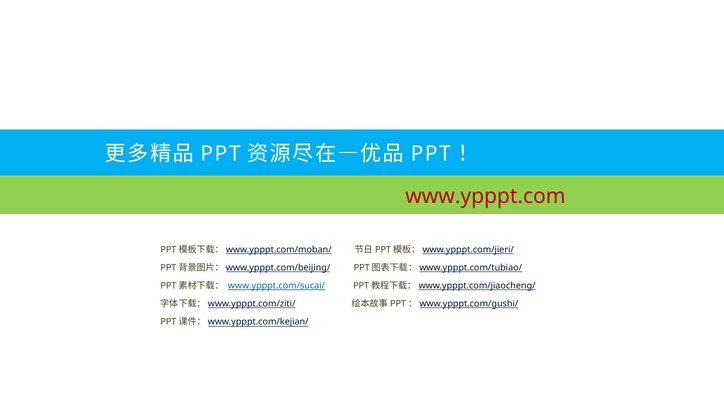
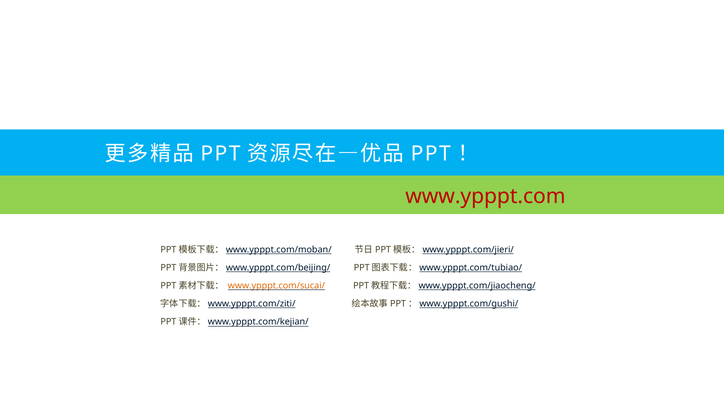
www.ypppt.com/sucai/ colour: blue -> orange
